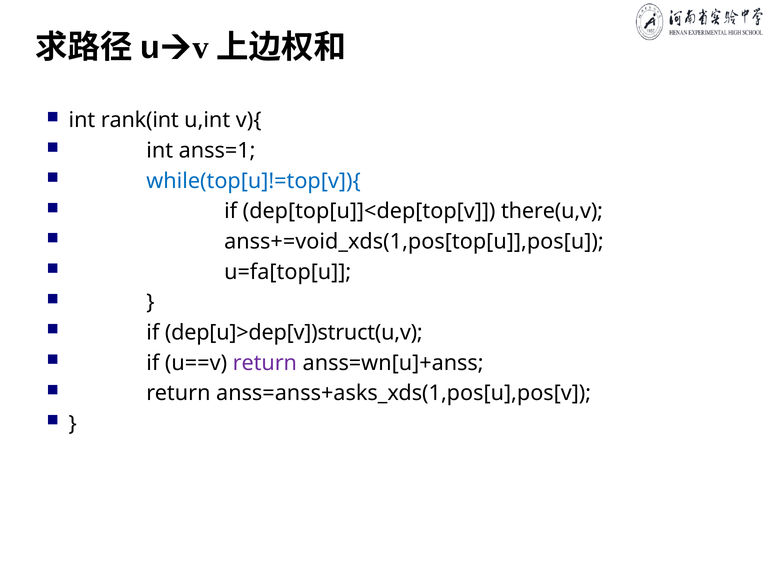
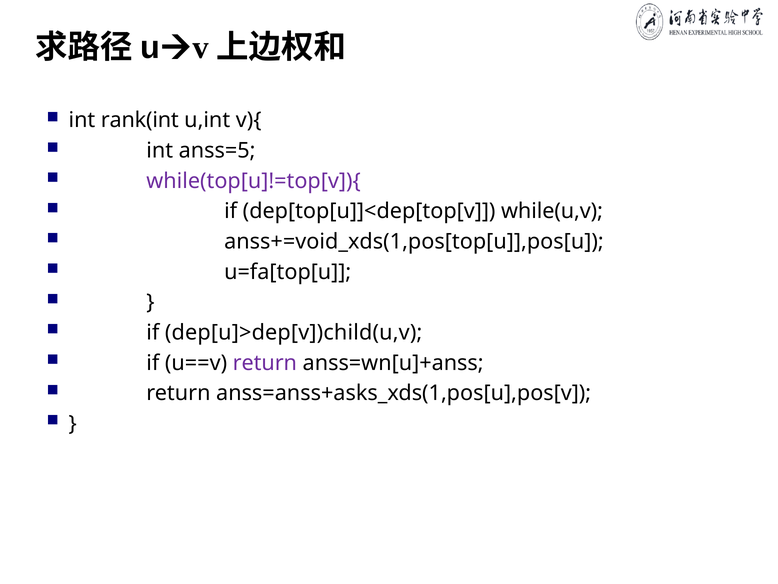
anss=1: anss=1 -> anss=5
while(top[u]!=top[v]){ colour: blue -> purple
there(u,v: there(u,v -> while(u,v
dep[u]>dep[v])struct(u,v: dep[u]>dep[v])struct(u,v -> dep[u]>dep[v])child(u,v
